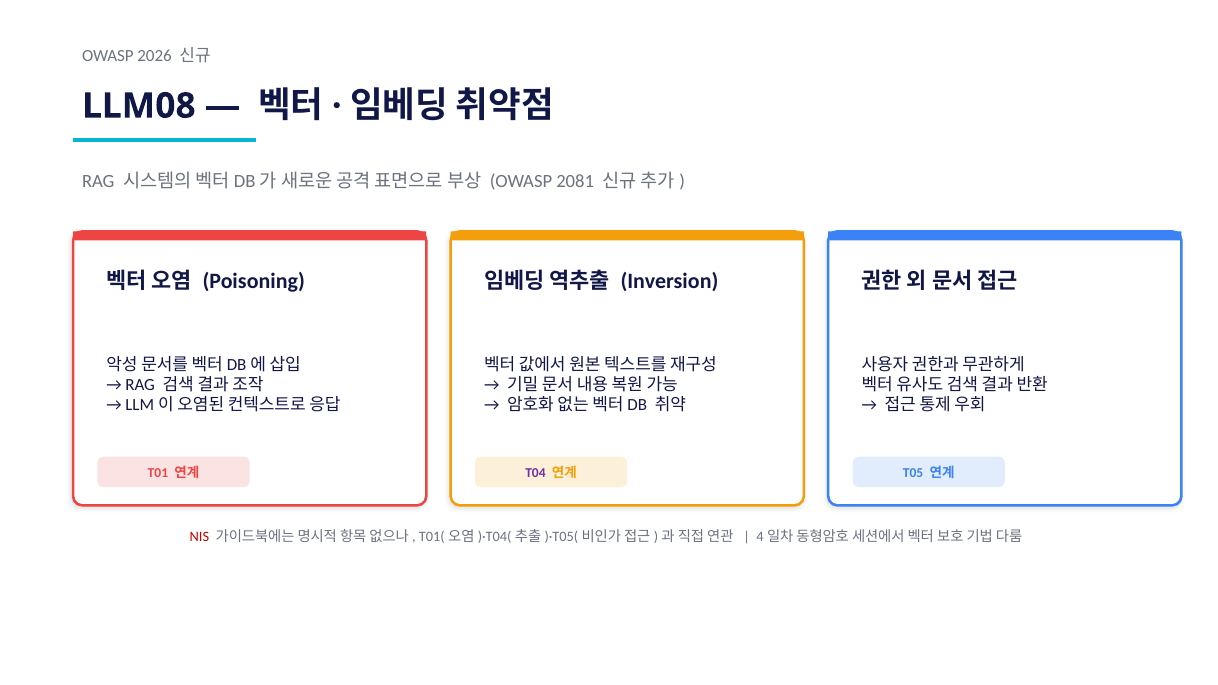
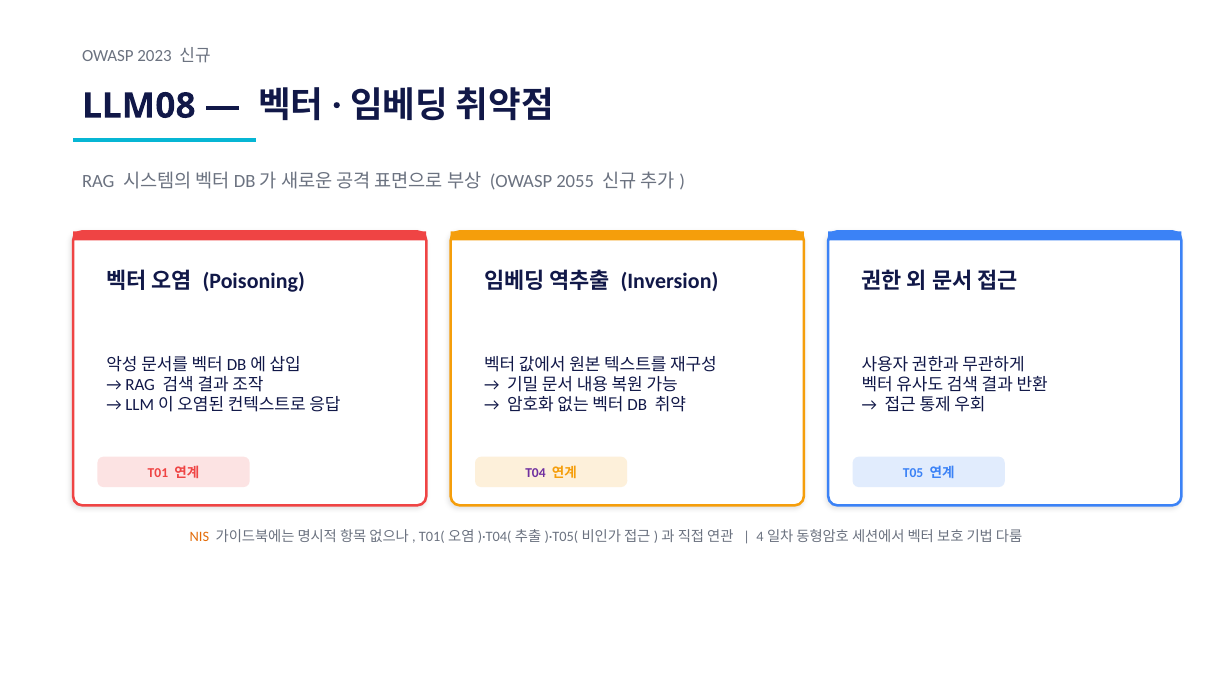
2026: 2026 -> 2023
2081: 2081 -> 2055
NIS colour: red -> orange
